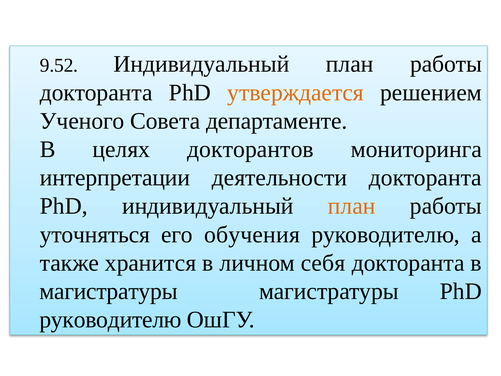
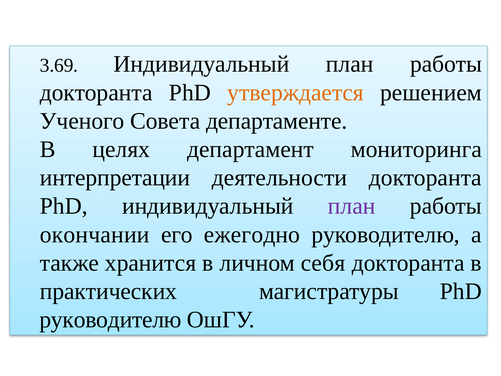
9.52: 9.52 -> 3.69
докторантов: докторантов -> департамент
план at (352, 206) colour: orange -> purple
уточняться: уточняться -> окончании
обучения: обучения -> ежегодно
магистратуры at (109, 291): магистратуры -> практических
